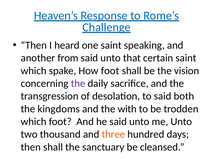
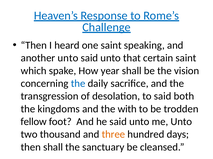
another from: from -> unto
How foot: foot -> year
the at (78, 84) colour: purple -> blue
which at (34, 122): which -> fellow
